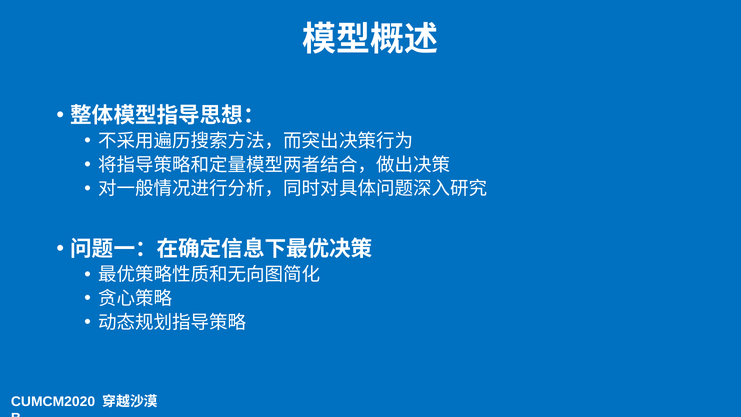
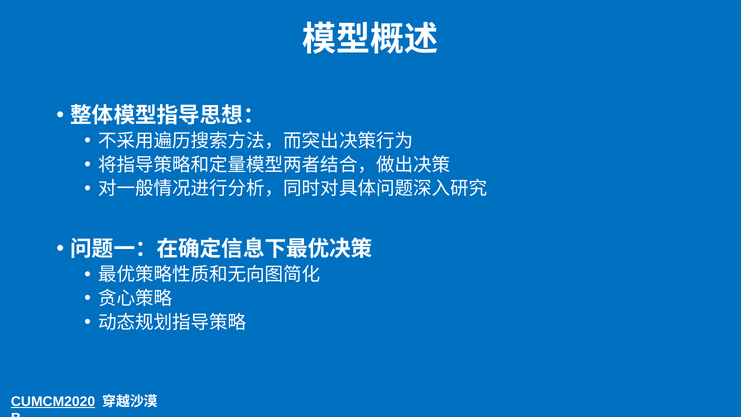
CUMCM2020 underline: none -> present
